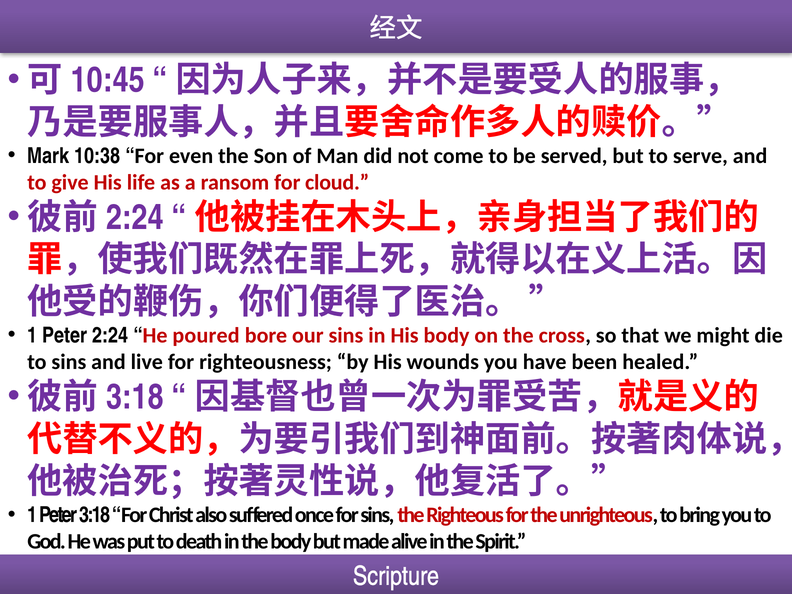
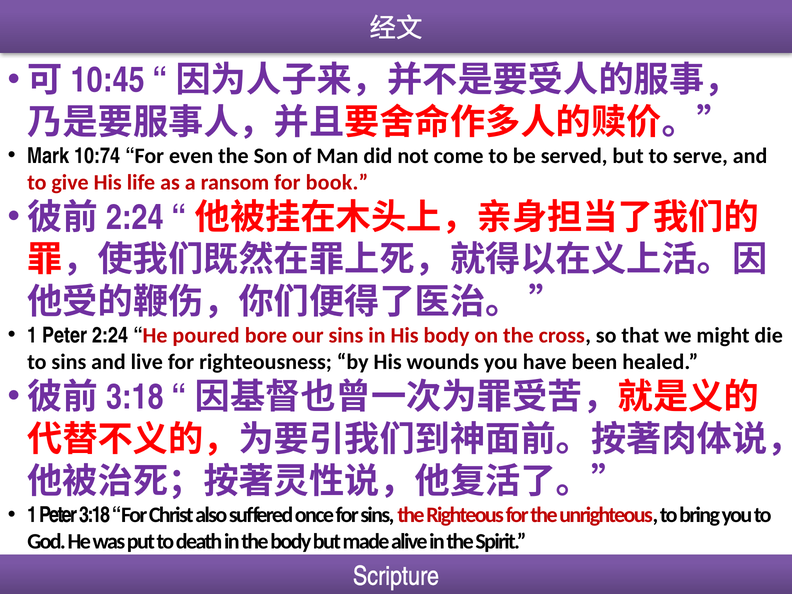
10:38: 10:38 -> 10:74
cloud: cloud -> book
